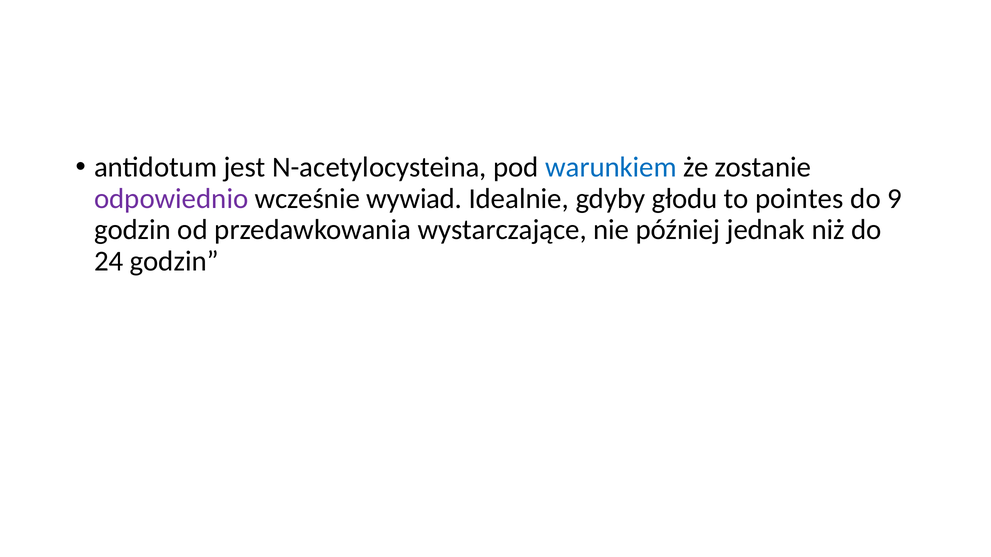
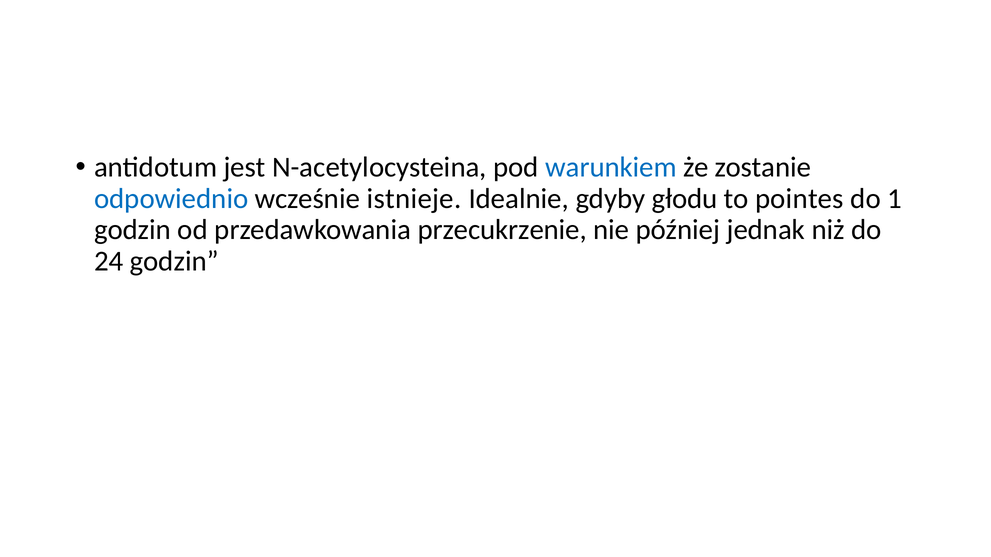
odpowiednio colour: purple -> blue
wywiad: wywiad -> istnieje
9: 9 -> 1
wystarczające: wystarczające -> przecukrzenie
